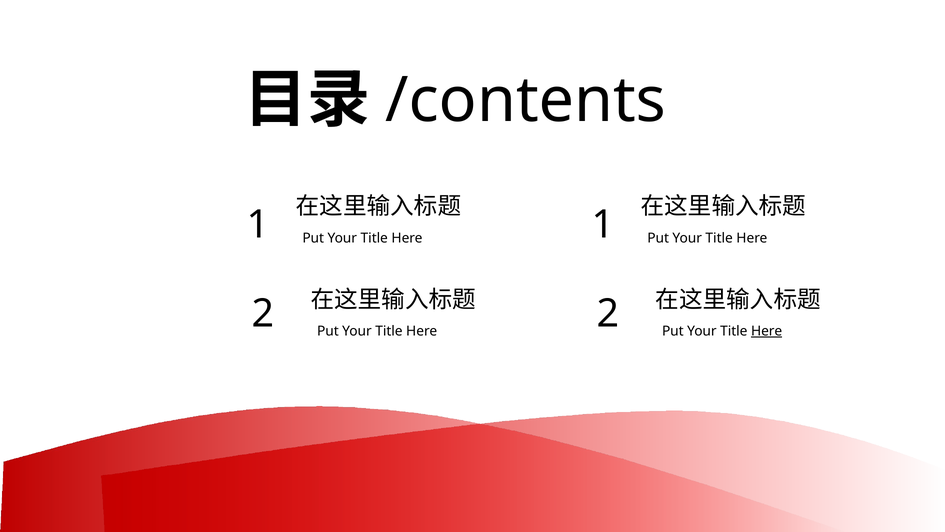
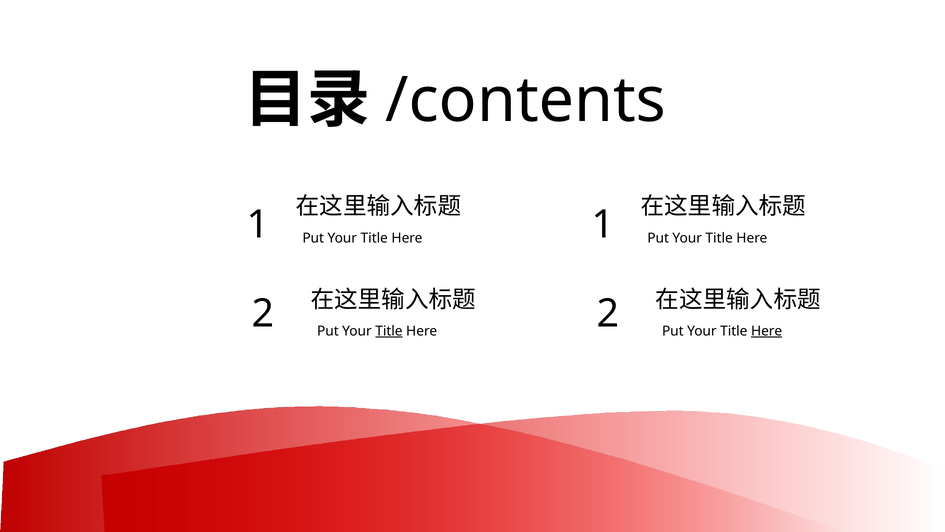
Title at (389, 331) underline: none -> present
